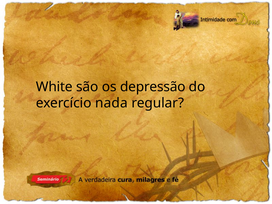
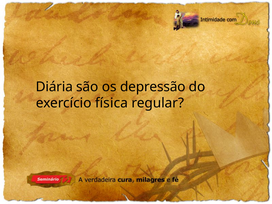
White: White -> Diária
nada: nada -> física
